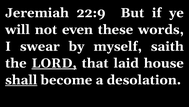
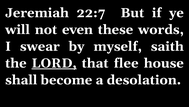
22:9: 22:9 -> 22:7
laid: laid -> flee
shall underline: present -> none
